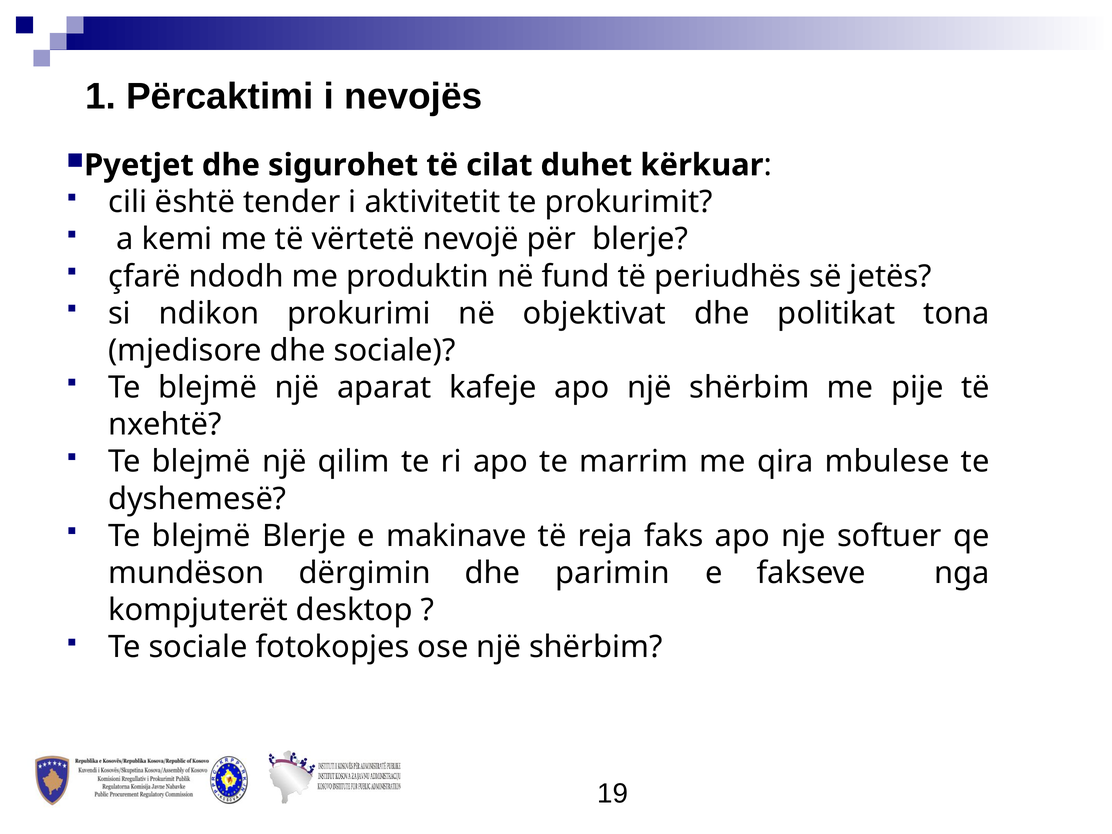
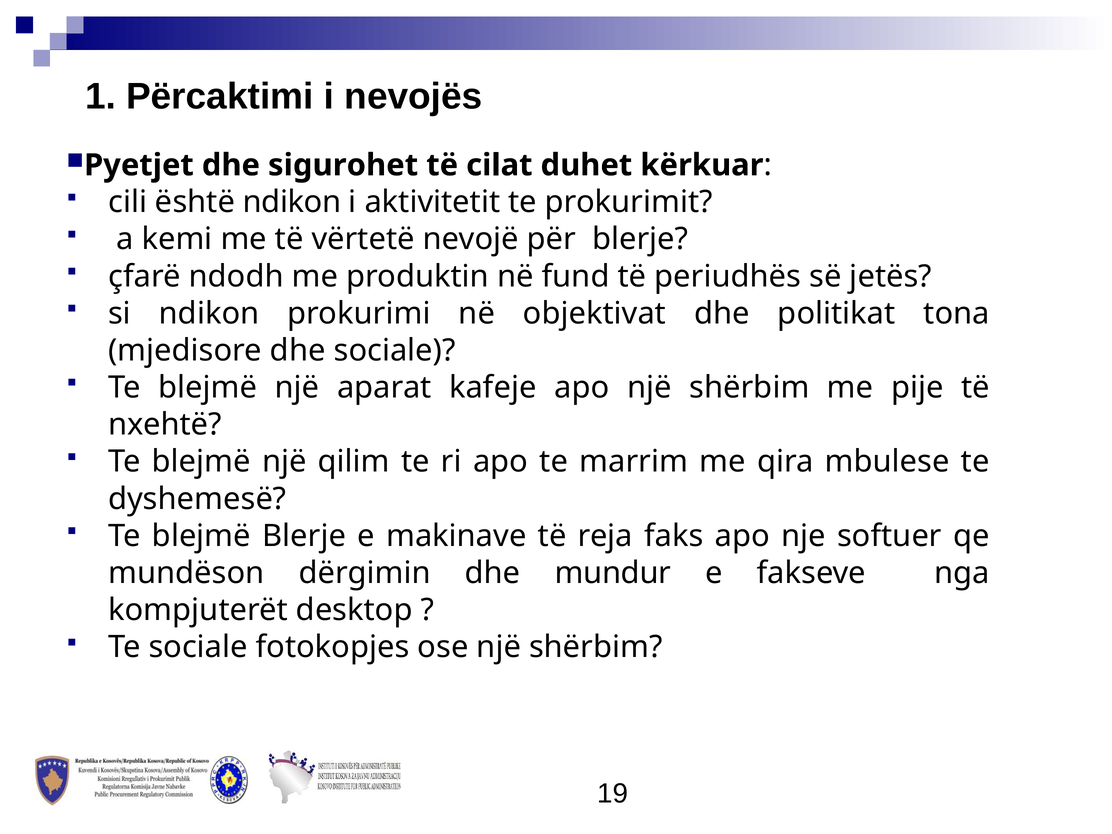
është tender: tender -> ndikon
parimin: parimin -> mundur
